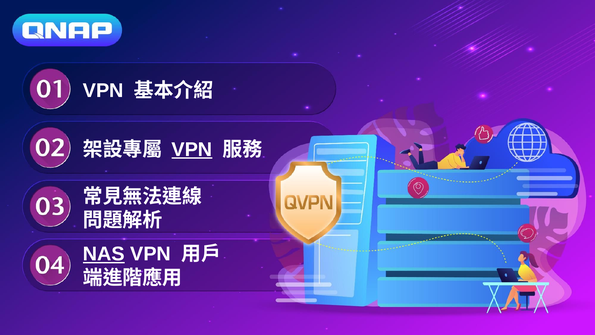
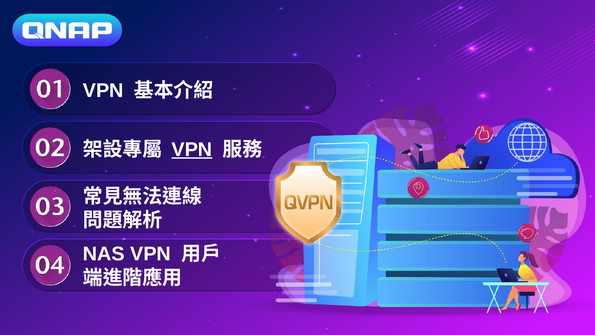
NAS underline: present -> none
